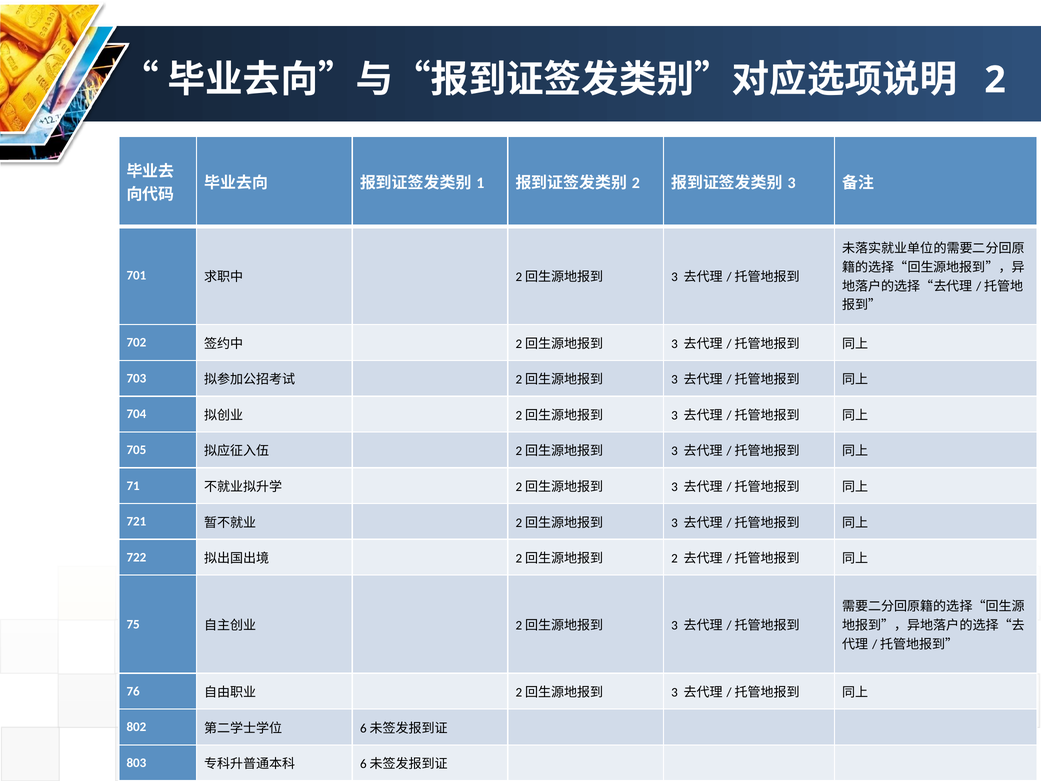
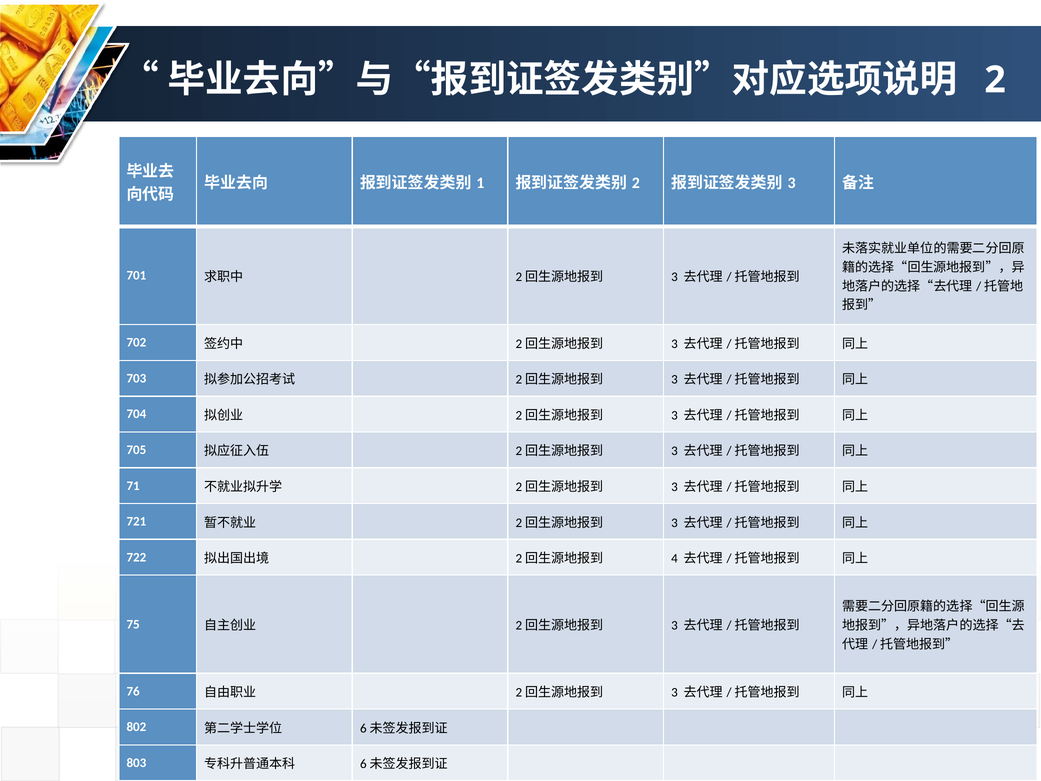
2 at (674, 558): 2 -> 4
